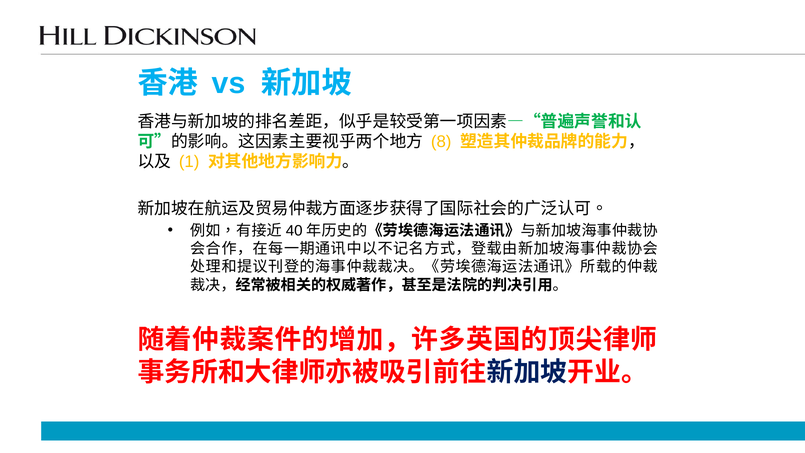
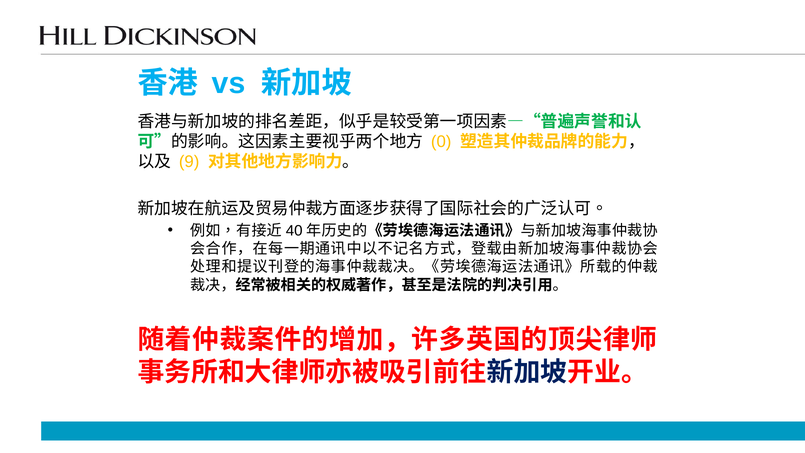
8: 8 -> 0
1: 1 -> 9
